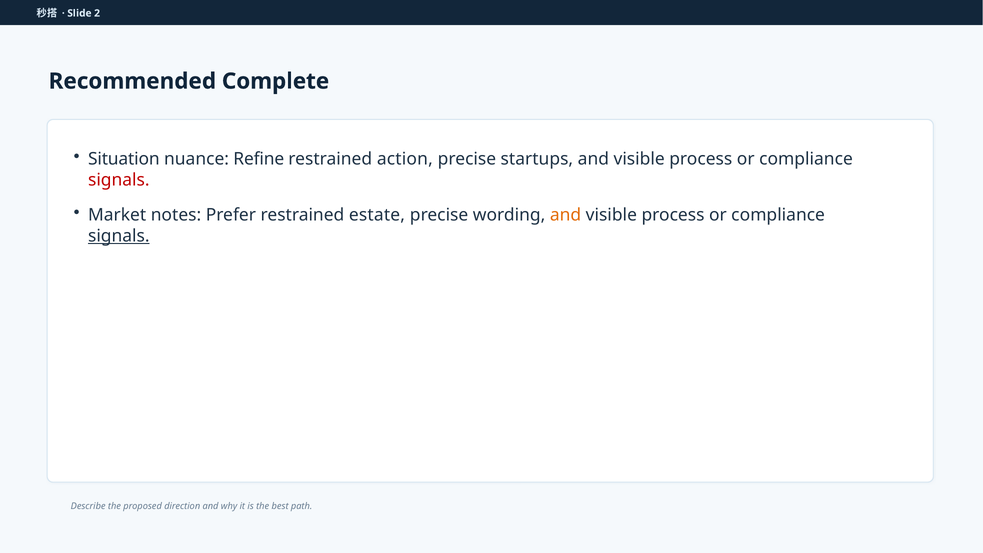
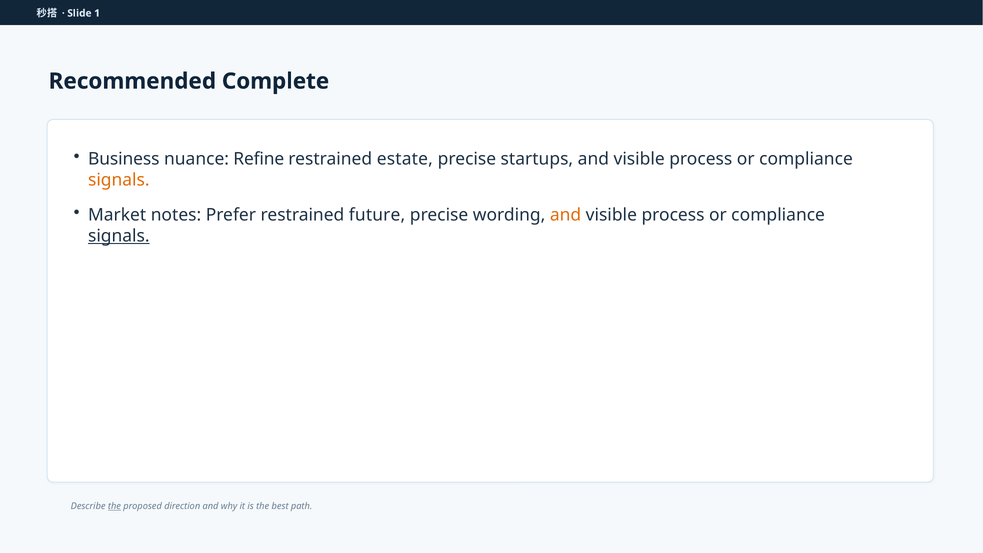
2: 2 -> 1
Situation: Situation -> Business
action: action -> estate
signals at (119, 180) colour: red -> orange
estate: estate -> future
the at (114, 506) underline: none -> present
